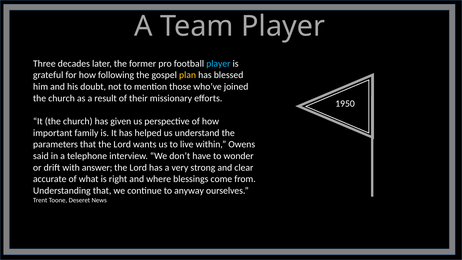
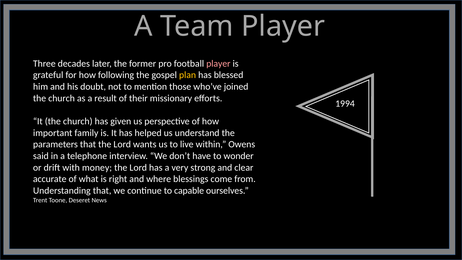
player at (218, 63) colour: light blue -> pink
1950: 1950 -> 1994
answer: answer -> money
anyway: anyway -> capable
